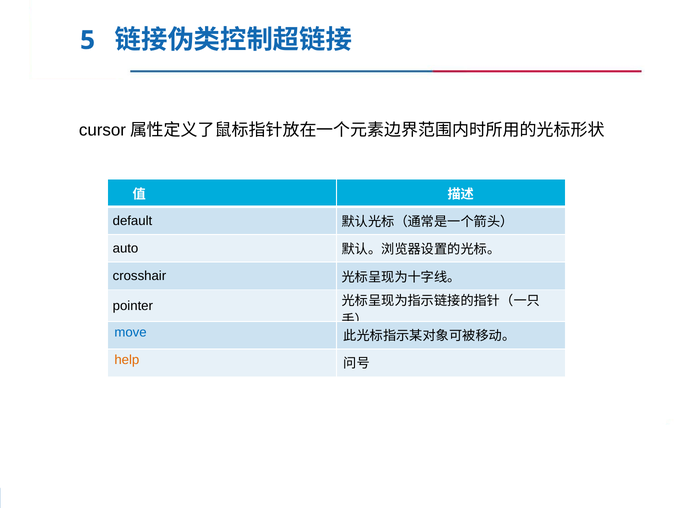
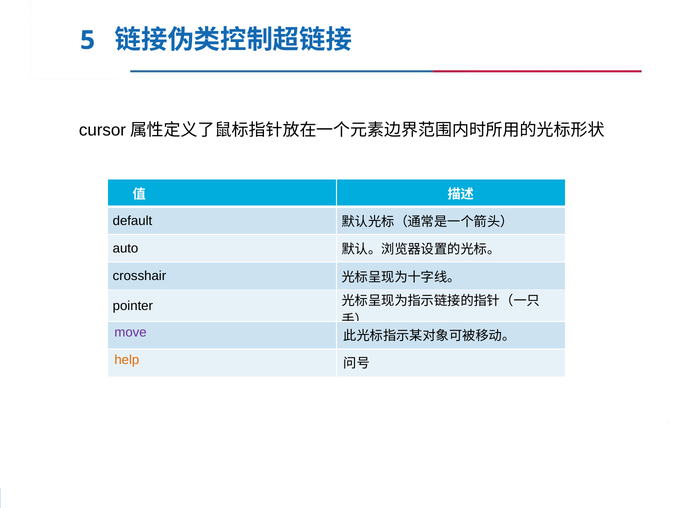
move colour: blue -> purple
